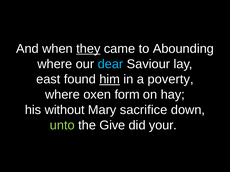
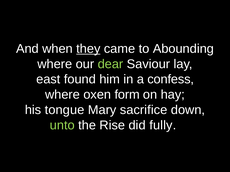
dear colour: light blue -> light green
him underline: present -> none
poverty: poverty -> confess
without: without -> tongue
Give: Give -> Rise
your: your -> fully
